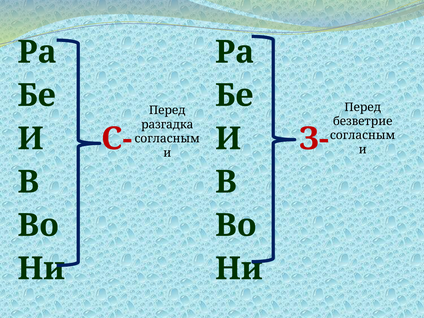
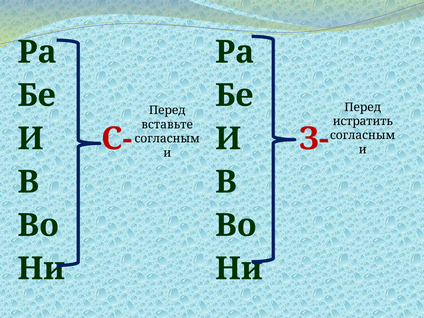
безветрие: безветрие -> истратить
разгадка: разгадка -> вставьте
